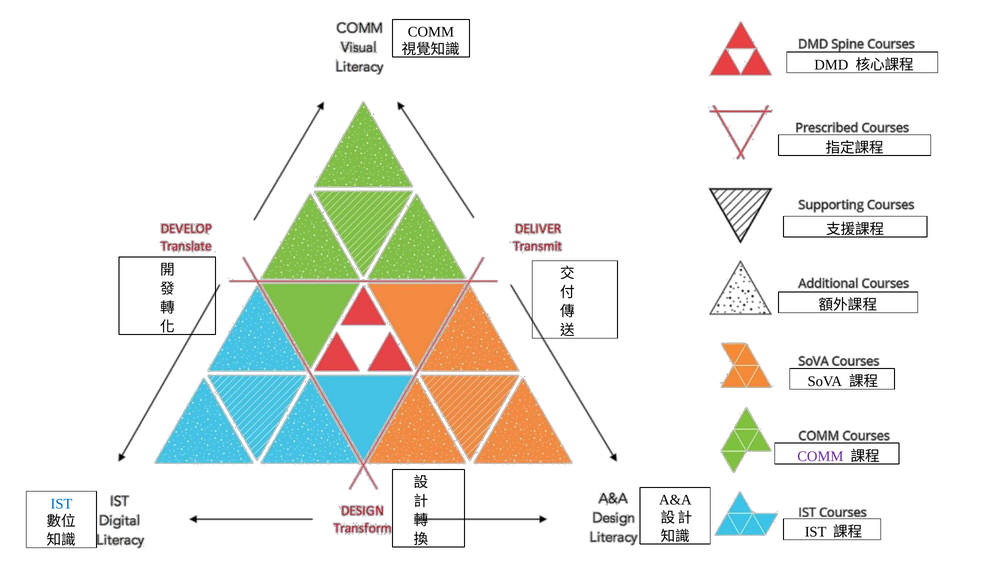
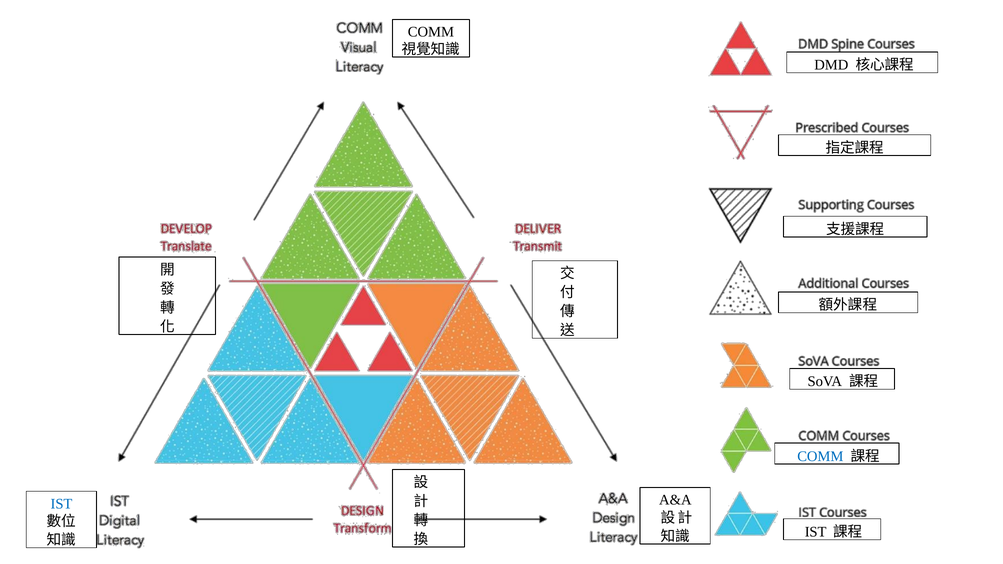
COMM at (820, 456) colour: purple -> blue
